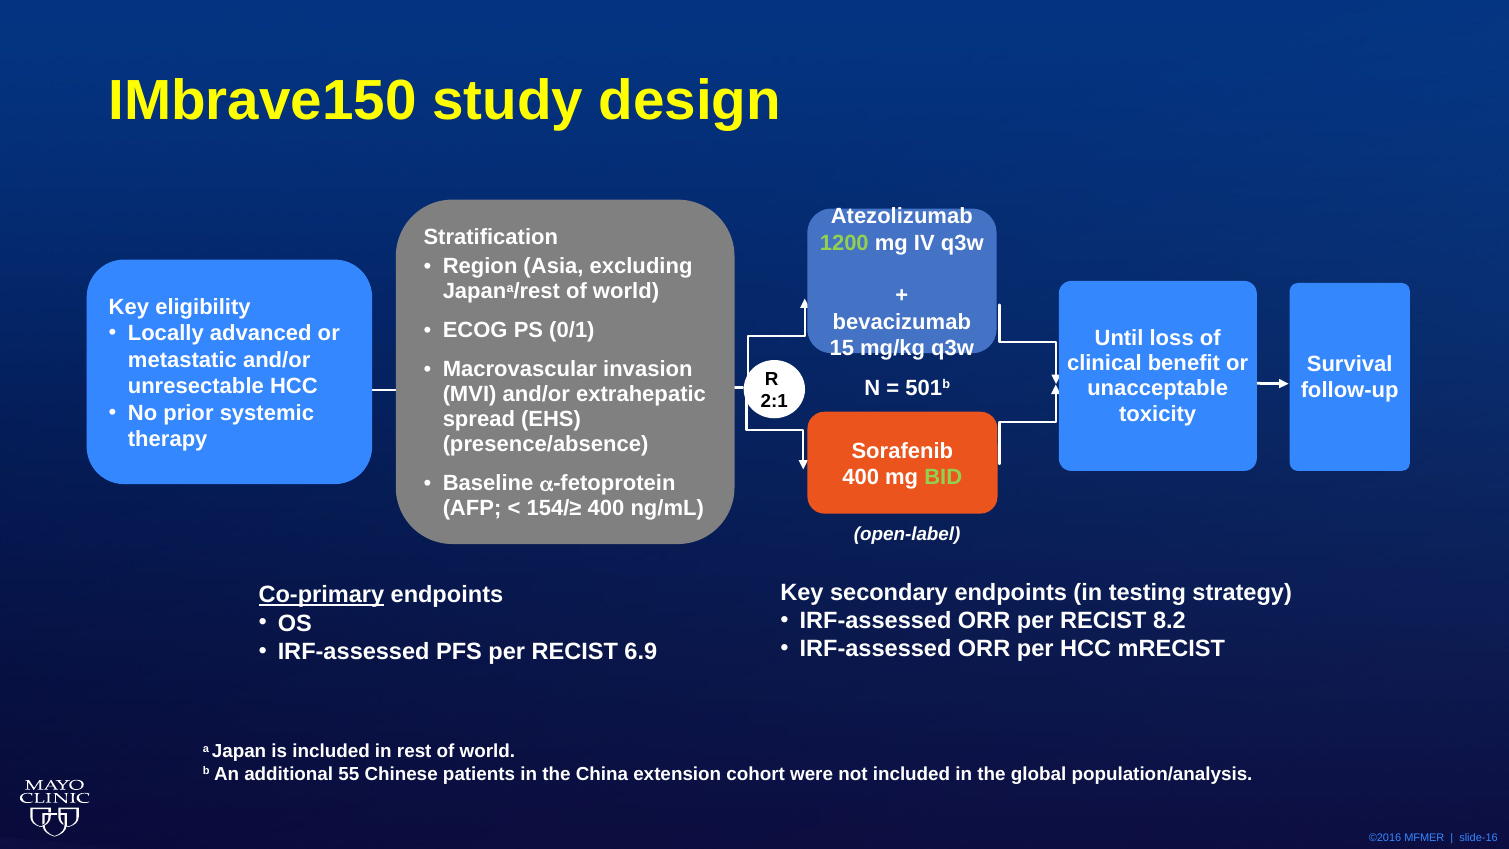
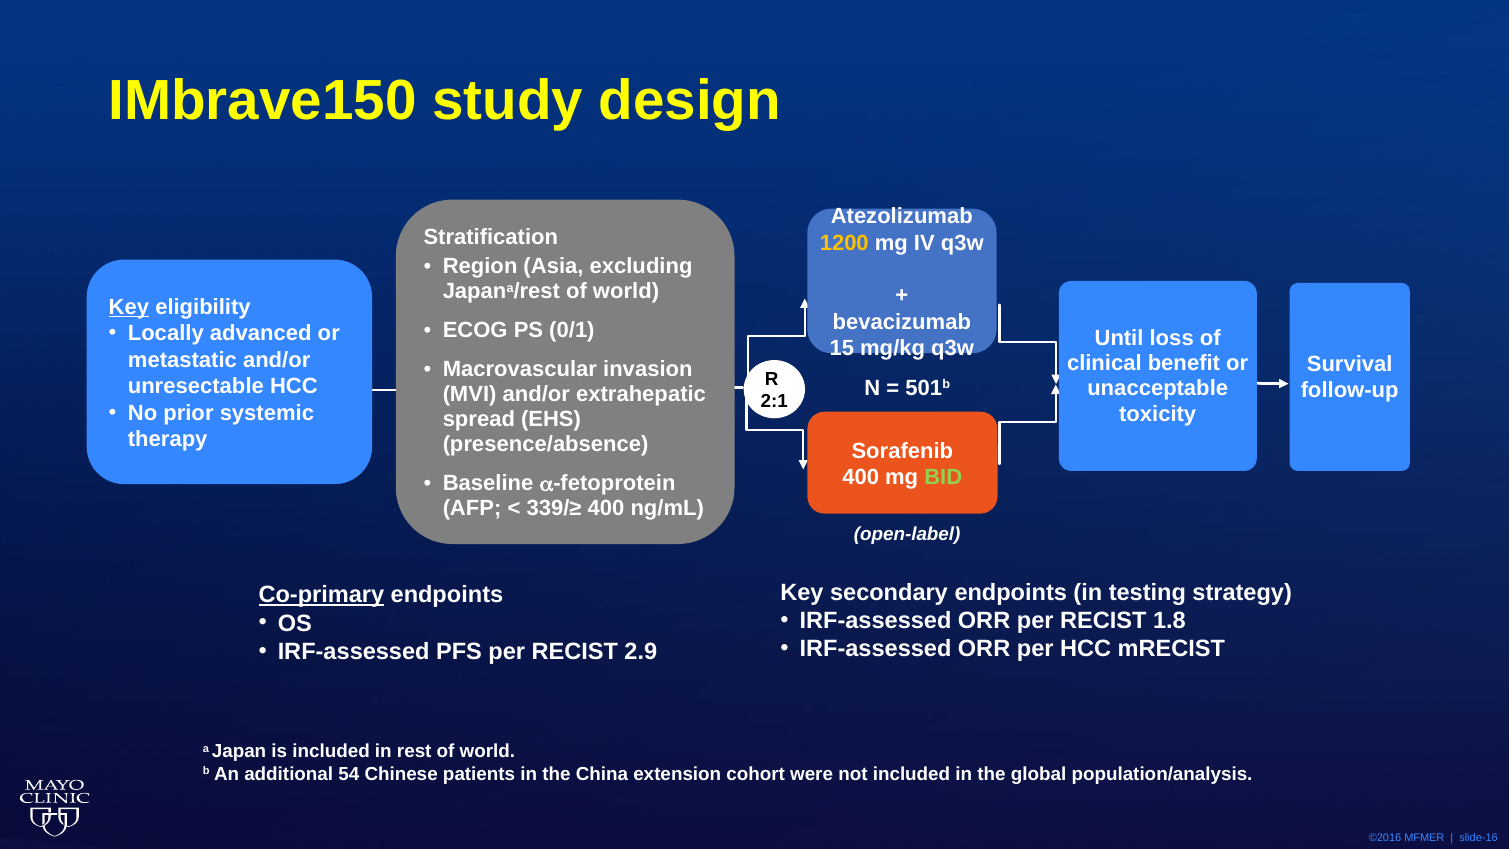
1200 colour: light green -> yellow
Key at (129, 307) underline: none -> present
154/≥: 154/≥ -> 339/≥
8.2: 8.2 -> 1.8
6.9: 6.9 -> 2.9
55: 55 -> 54
